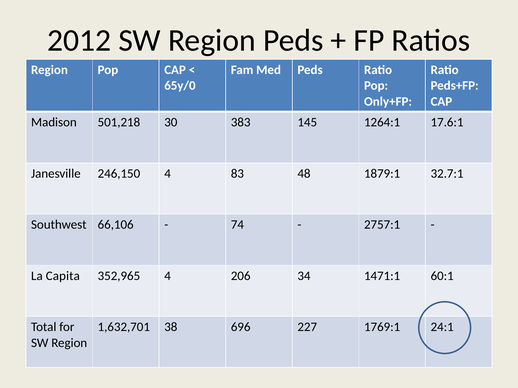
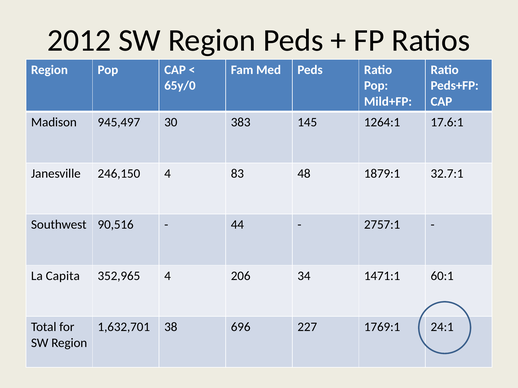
Only+FP: Only+FP -> Mild+FP
501,218: 501,218 -> 945,497
66,106: 66,106 -> 90,516
74: 74 -> 44
